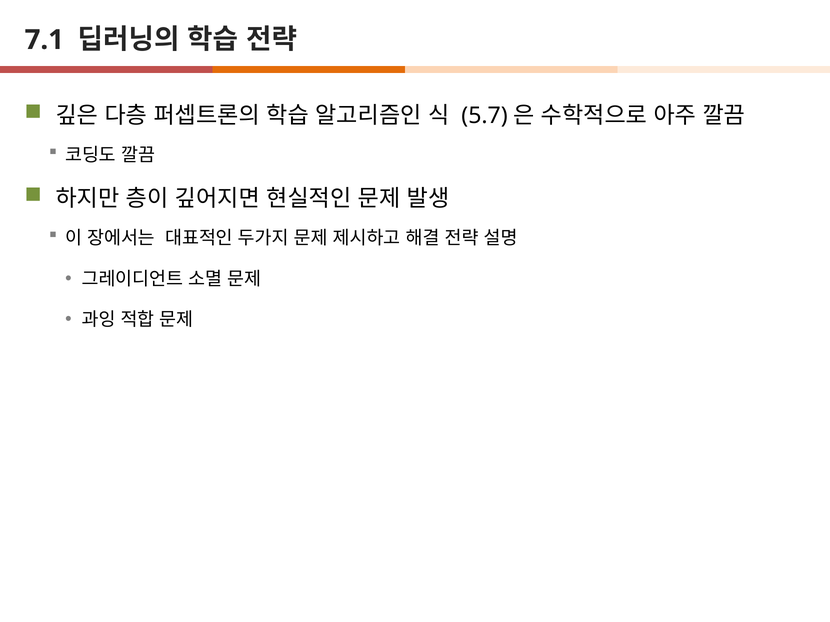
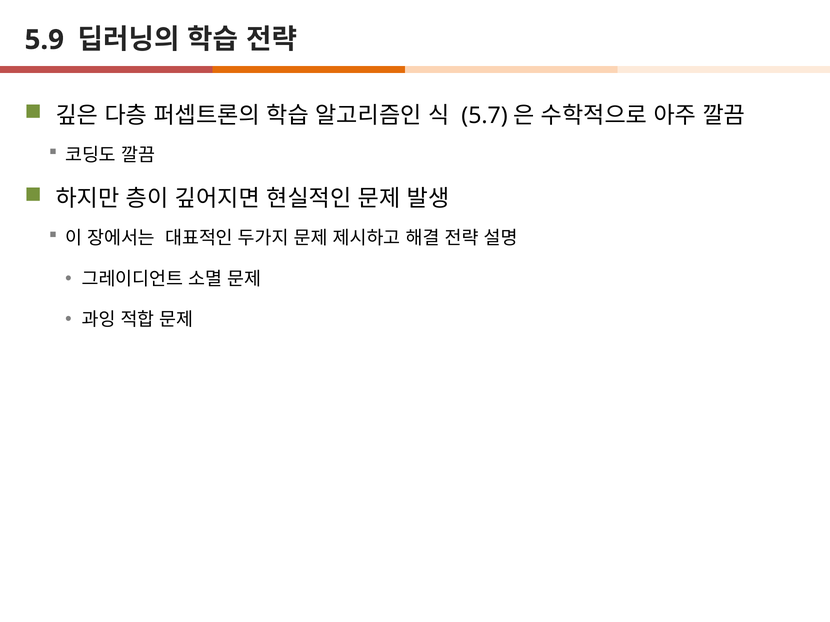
7.1: 7.1 -> 5.9
